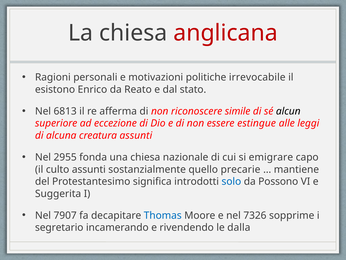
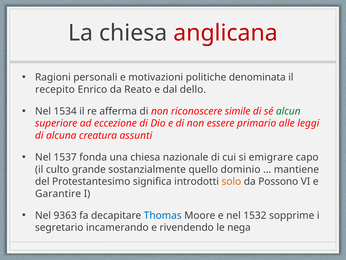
irrevocabile: irrevocabile -> denominata
esistono: esistono -> recepito
stato: stato -> dello
6813: 6813 -> 1534
alcun colour: black -> green
estingue: estingue -> primario
2955: 2955 -> 1537
culto assunti: assunti -> grande
precarie: precarie -> dominio
solo colour: blue -> orange
Suggerita: Suggerita -> Garantire
7907: 7907 -> 9363
7326: 7326 -> 1532
dalla: dalla -> nega
